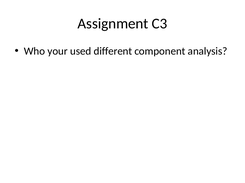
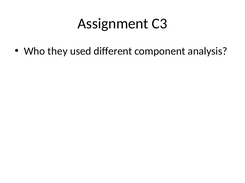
your: your -> they
